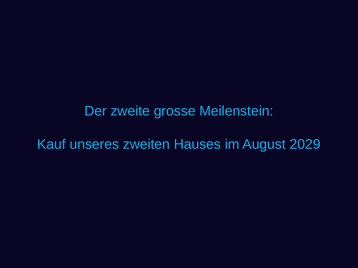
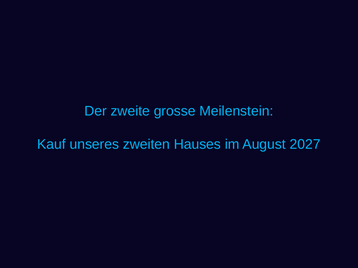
2029: 2029 -> 2027
